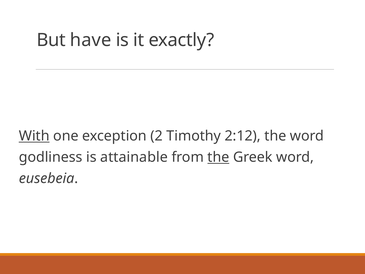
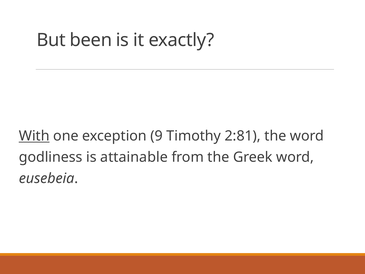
have: have -> been
2: 2 -> 9
2:12: 2:12 -> 2:81
the at (218, 157) underline: present -> none
